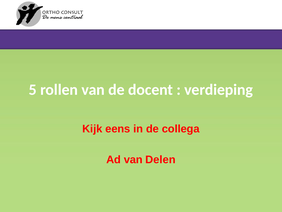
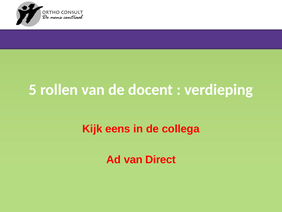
Delen: Delen -> Direct
